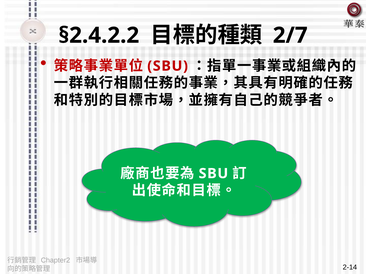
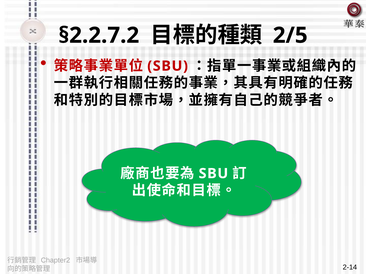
§2.4.2.2: §2.4.2.2 -> §2.2.7.2
2/7: 2/7 -> 2/5
